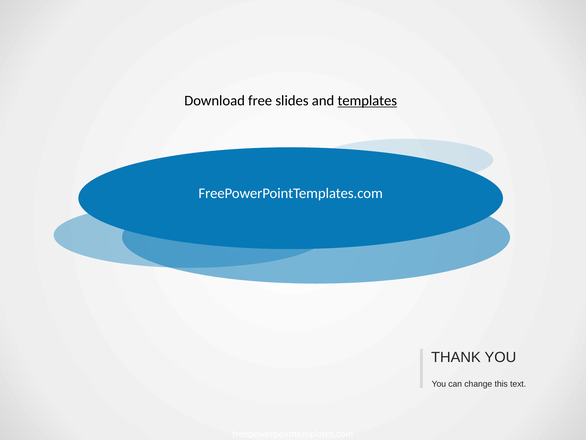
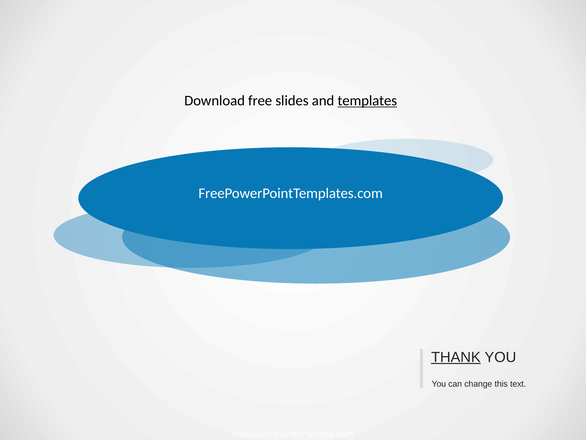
THANK underline: none -> present
